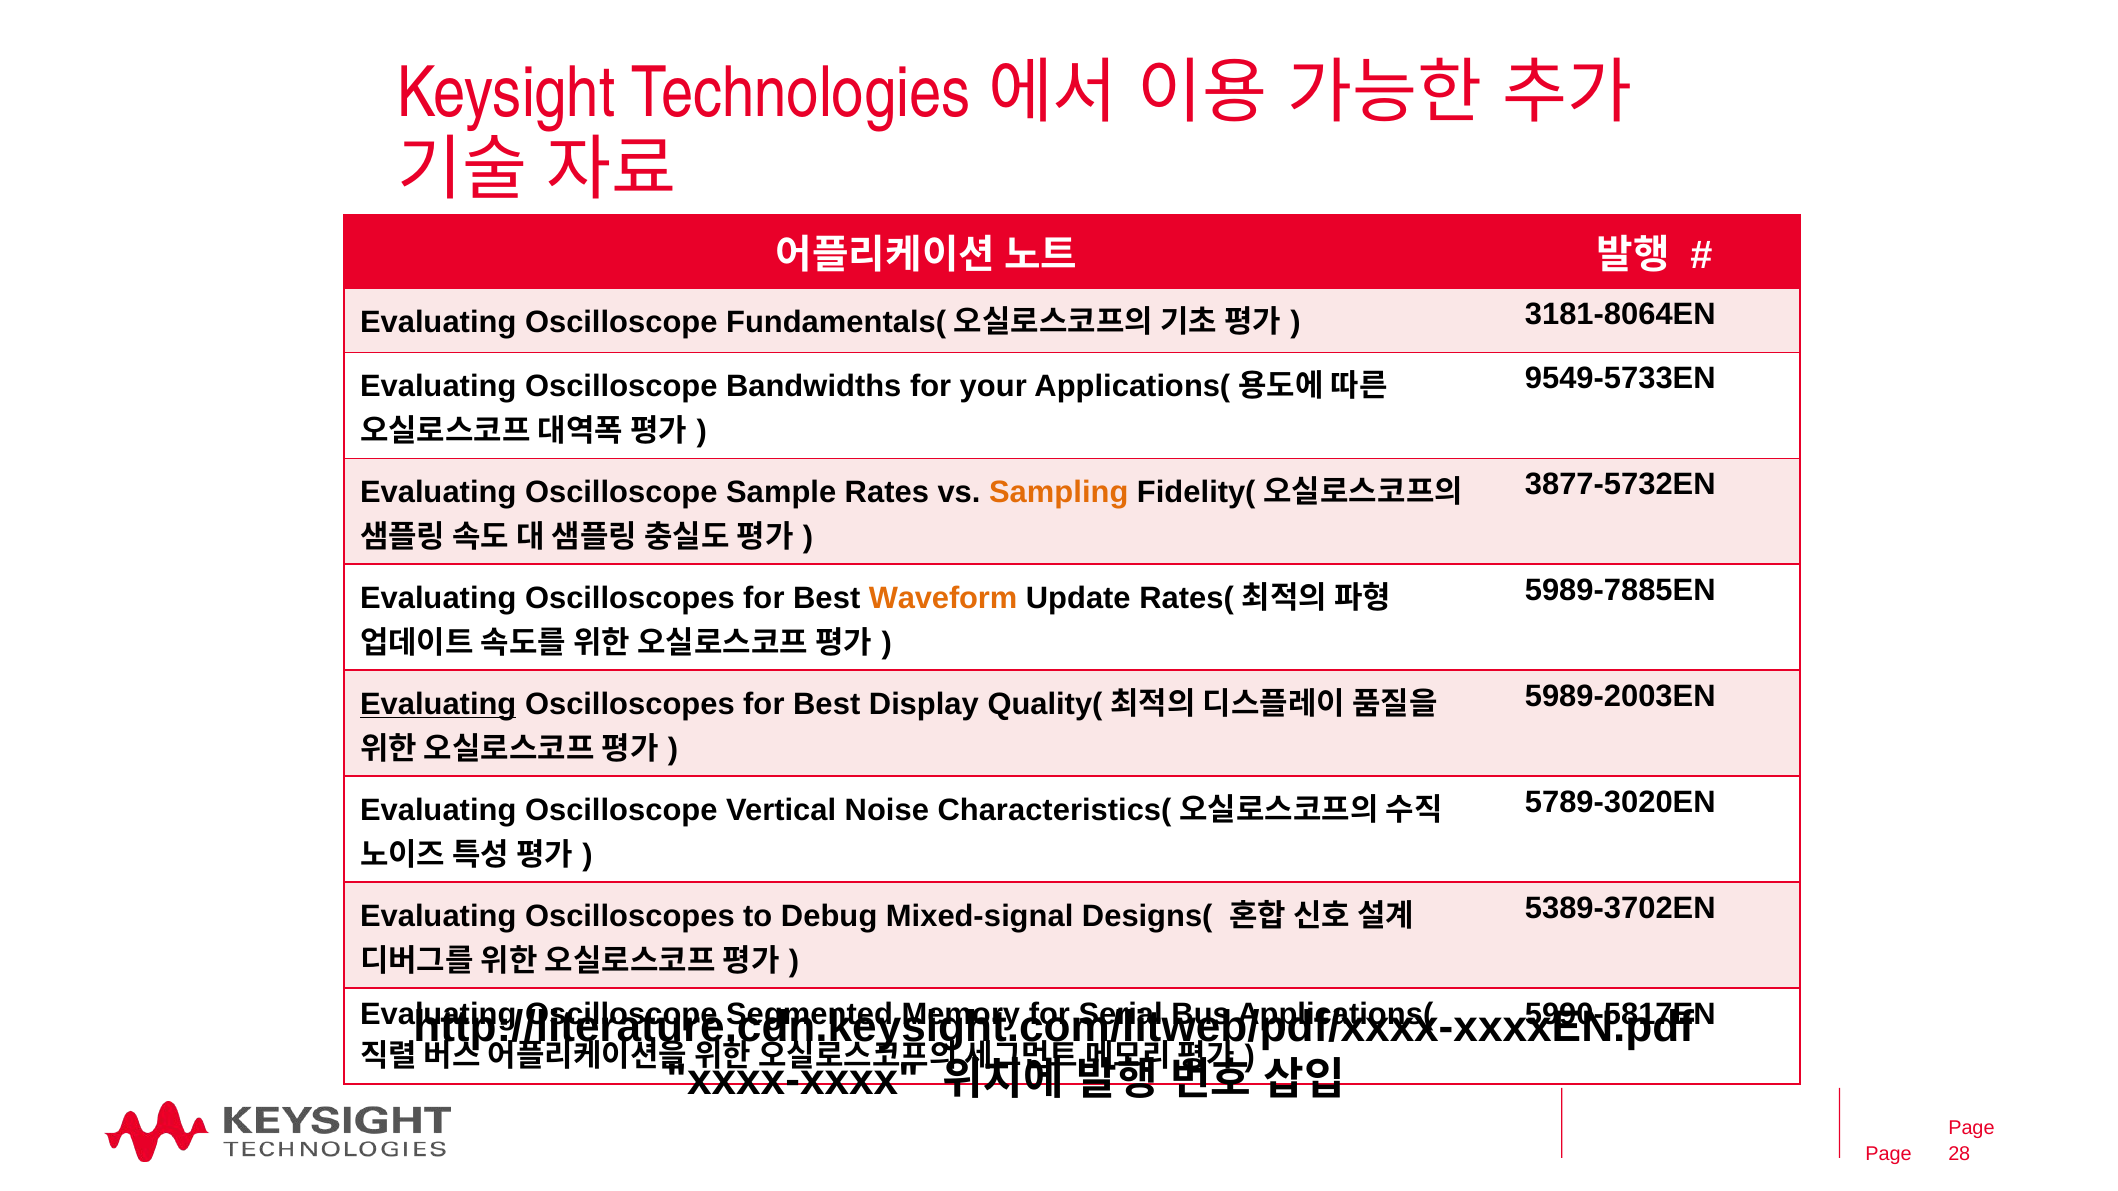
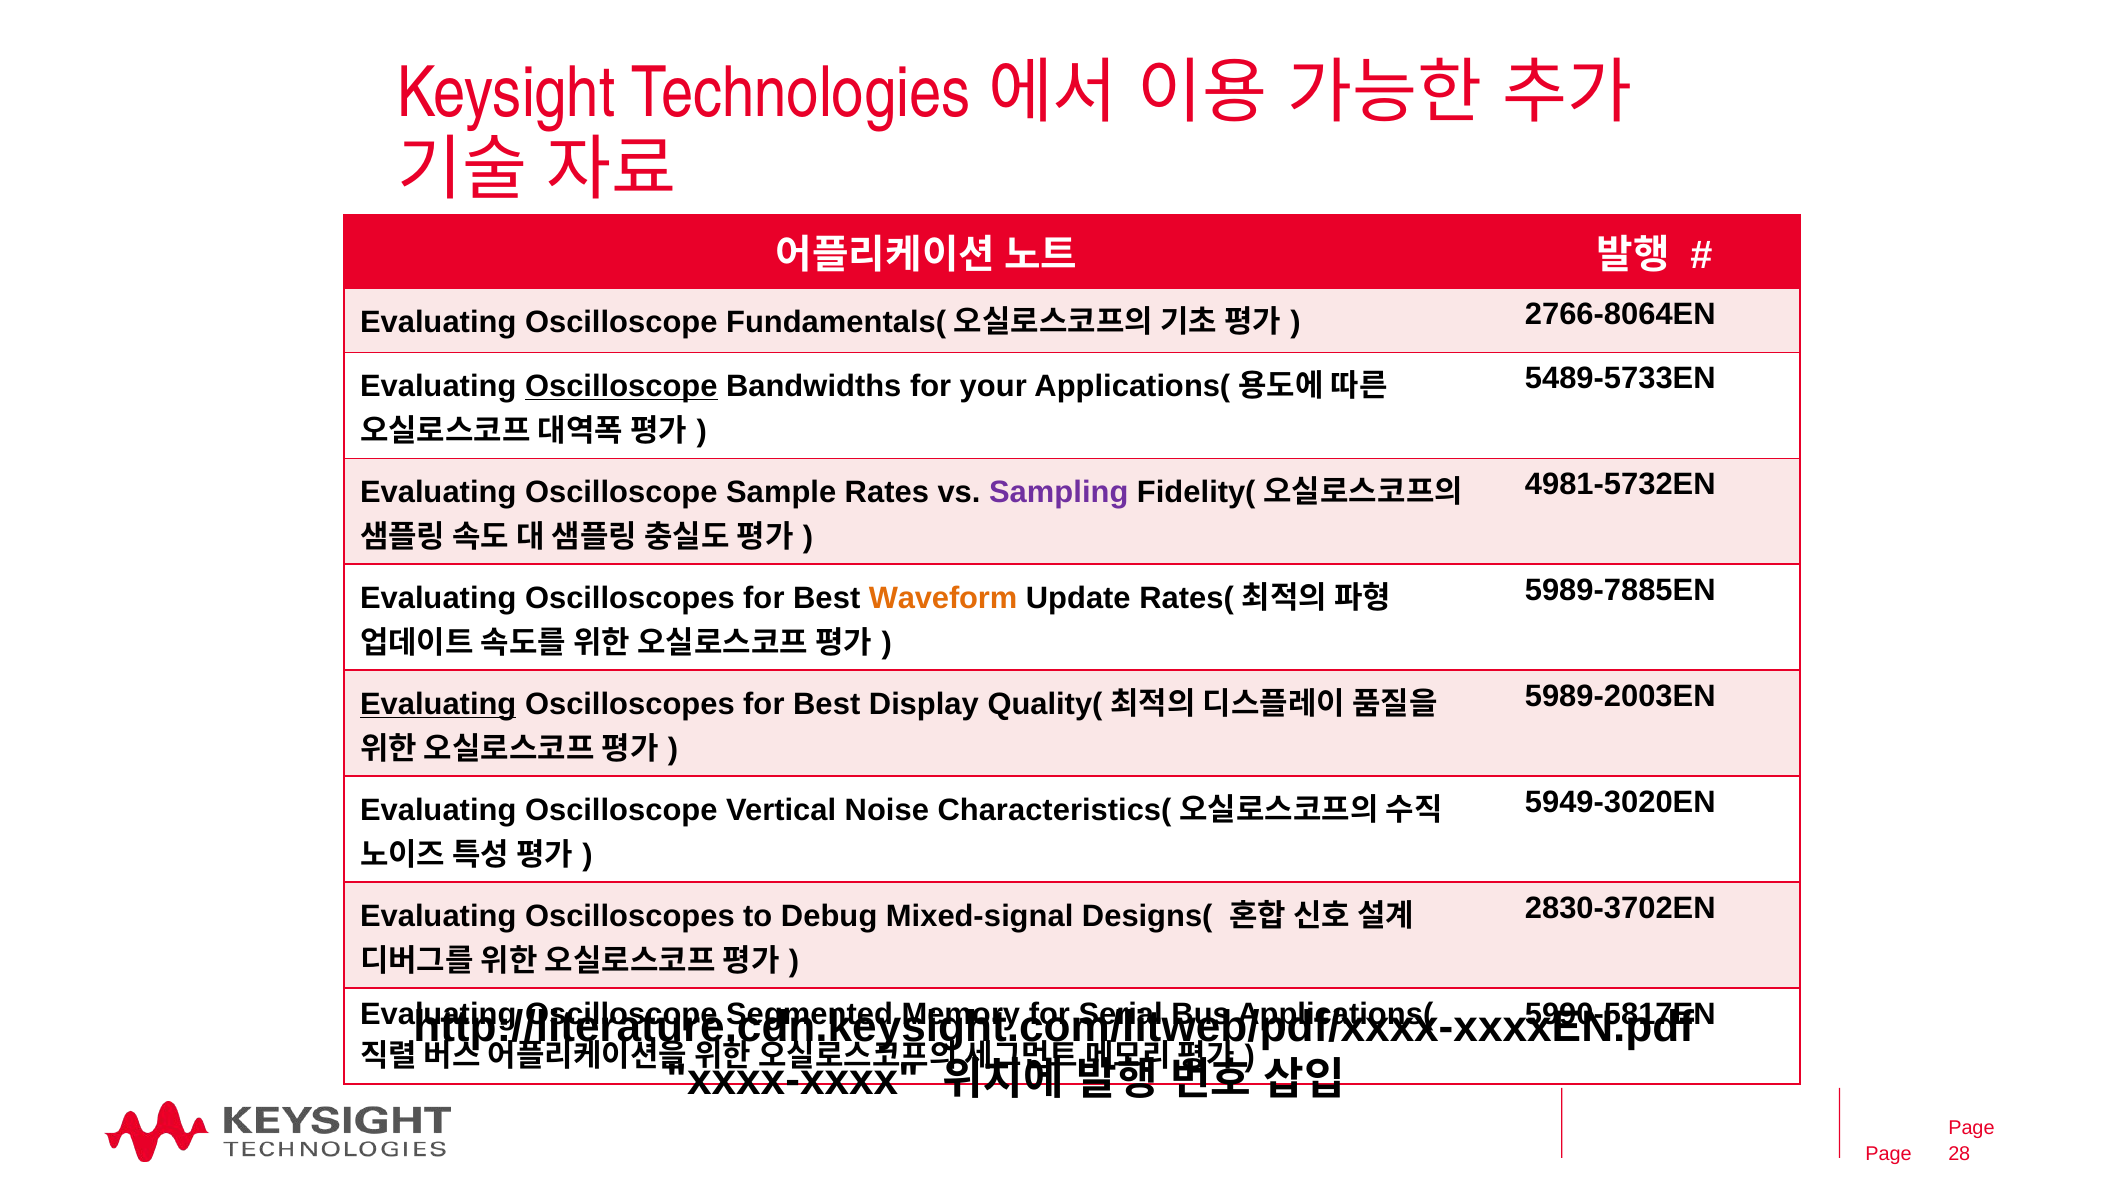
3181-8064EN: 3181-8064EN -> 2766-8064EN
9549-5733EN: 9549-5733EN -> 5489-5733EN
Oscilloscope at (621, 386) underline: none -> present
3877-5732EN: 3877-5732EN -> 4981-5732EN
Sampling colour: orange -> purple
5789-3020EN: 5789-3020EN -> 5949-3020EN
5389-3702EN: 5389-3702EN -> 2830-3702EN
